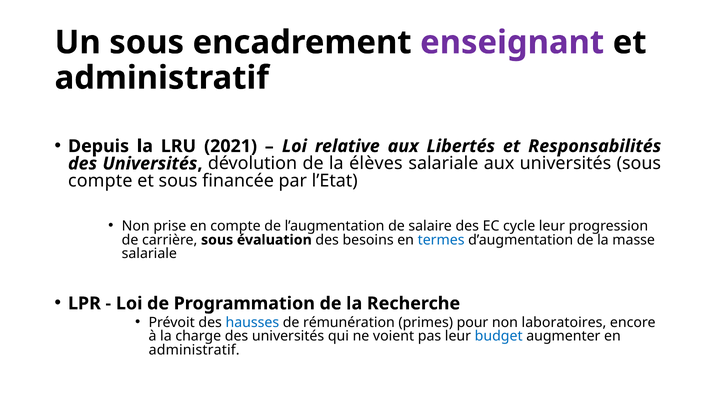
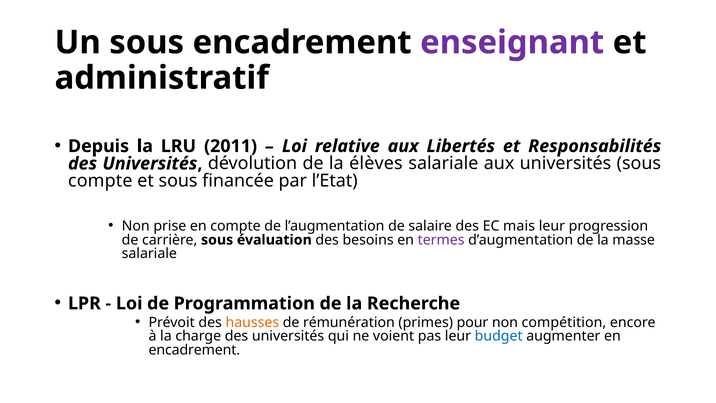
2021: 2021 -> 2011
cycle: cycle -> mais
termes colour: blue -> purple
hausses colour: blue -> orange
laboratoires: laboratoires -> compétition
administratif at (194, 350): administratif -> encadrement
